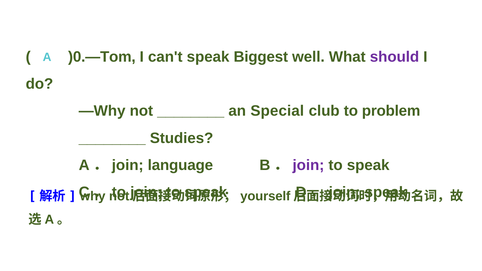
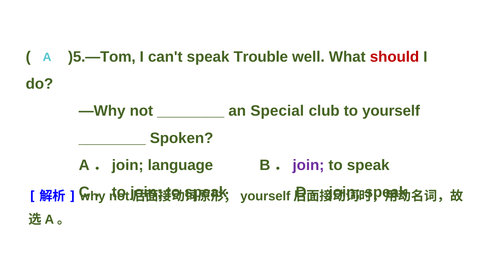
)0.—Tom: )0.—Tom -> )5.—Tom
Biggest: Biggest -> Trouble
should colour: purple -> red
to problem: problem -> yourself
Studies: Studies -> Spoken
